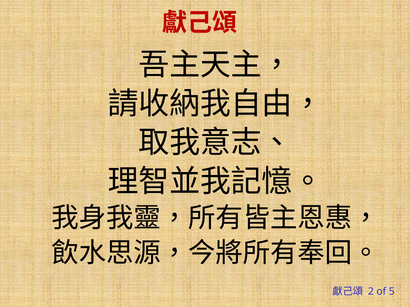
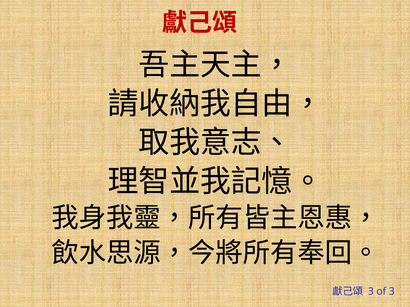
2 at (371, 292): 2 -> 3
of 5: 5 -> 3
